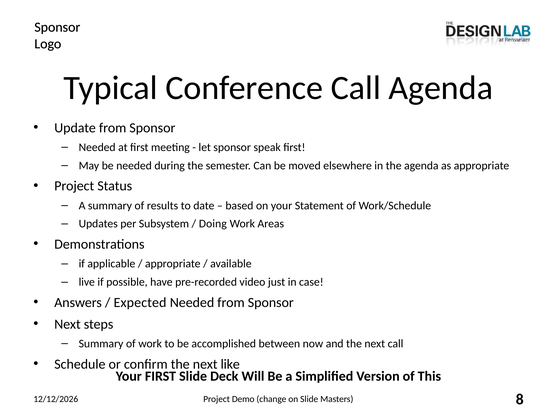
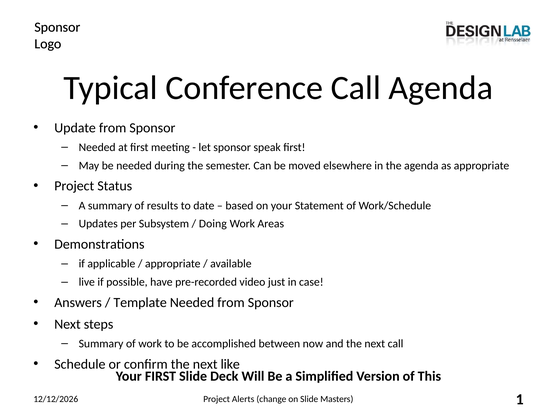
Expected: Expected -> Template
Demo: Demo -> Alerts
8: 8 -> 1
